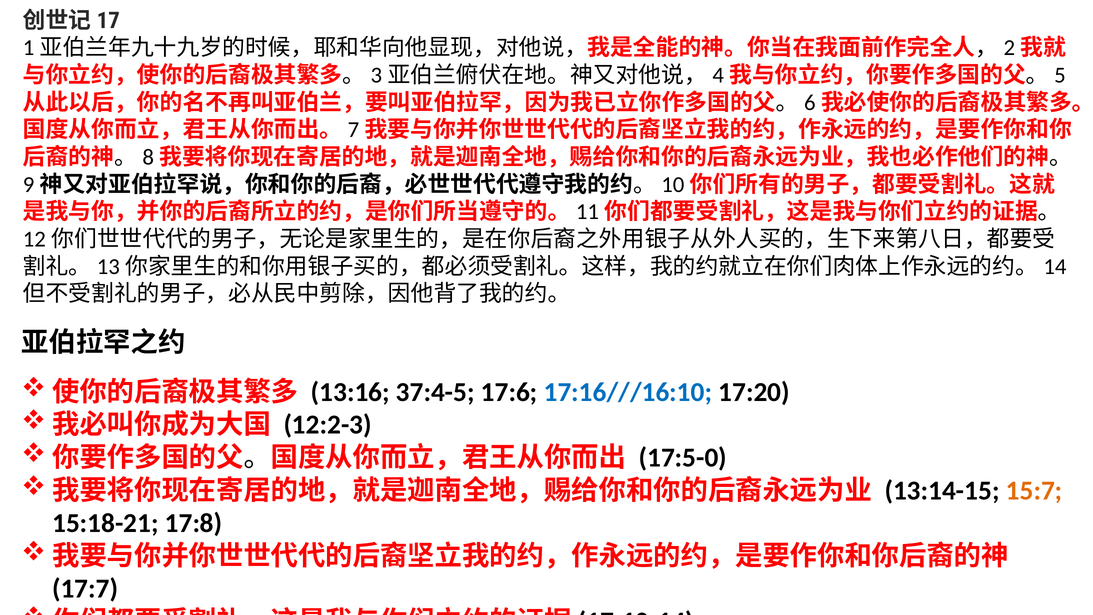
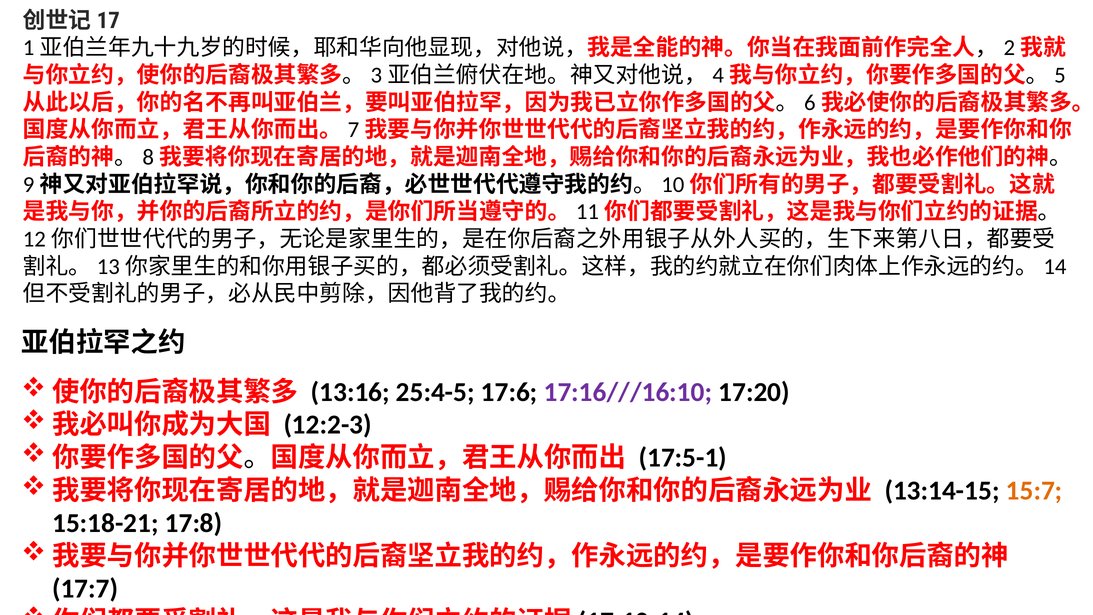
37:4-5: 37:4-5 -> 25:4-5
17:16///16:10 colour: blue -> purple
17:5-0: 17:5-0 -> 17:5-1
